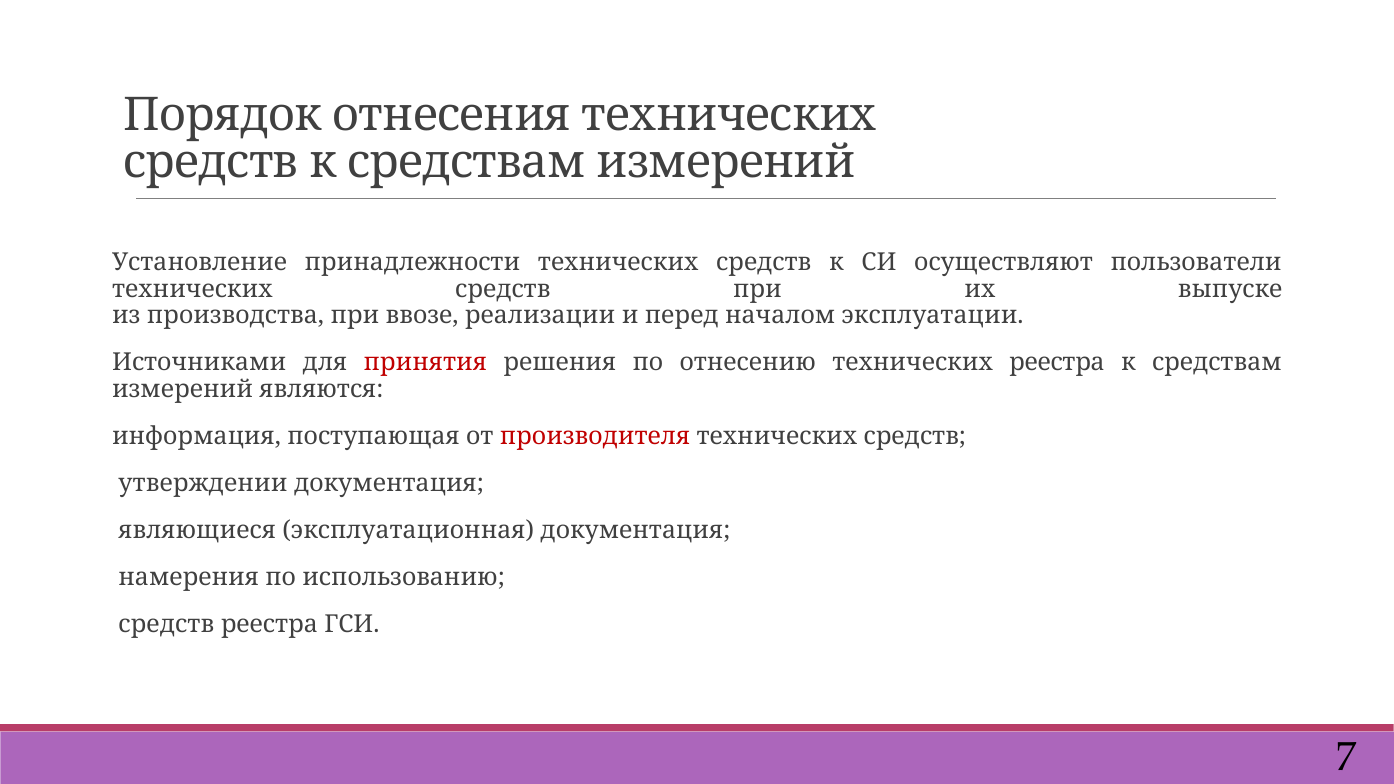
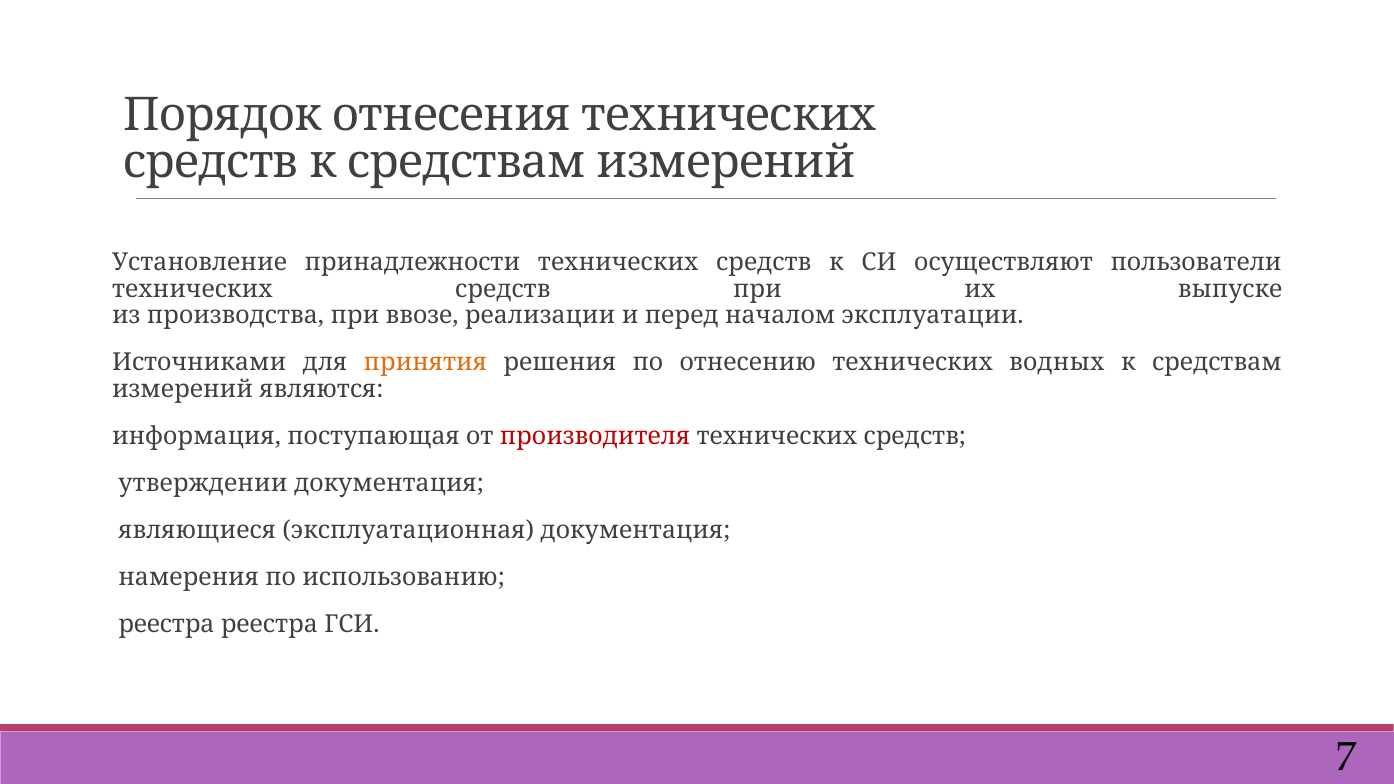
принятия colour: red -> orange
технических реестра: реестра -> водных
средств at (166, 624): средств -> реестра
